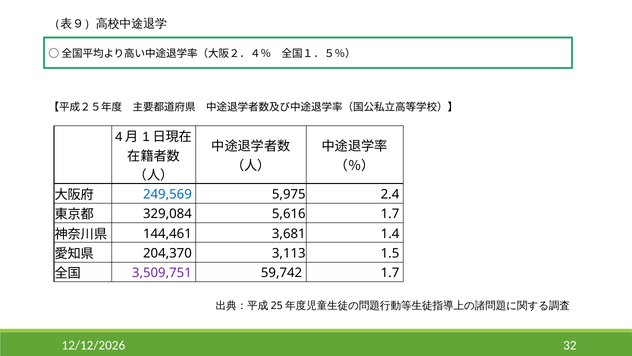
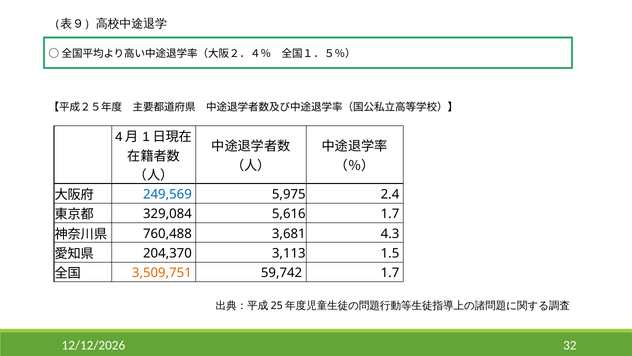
144,461: 144,461 -> 760,488
1.4: 1.4 -> 4.3
3,509,751 colour: purple -> orange
